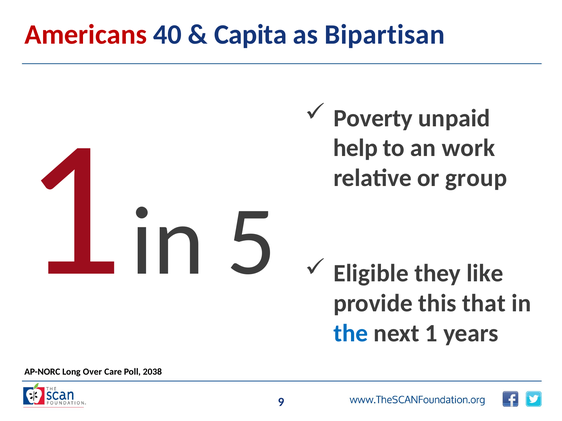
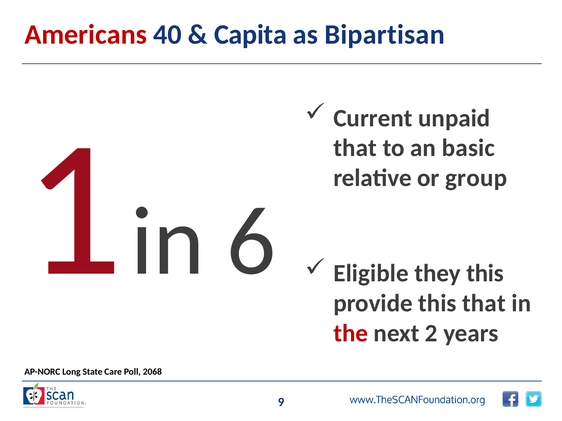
Poverty: Poverty -> Current
5: 5 -> 6
help at (355, 148): help -> that
work: work -> basic
they like: like -> this
the colour: blue -> red
next 1: 1 -> 2
Over: Over -> State
2038: 2038 -> 2068
